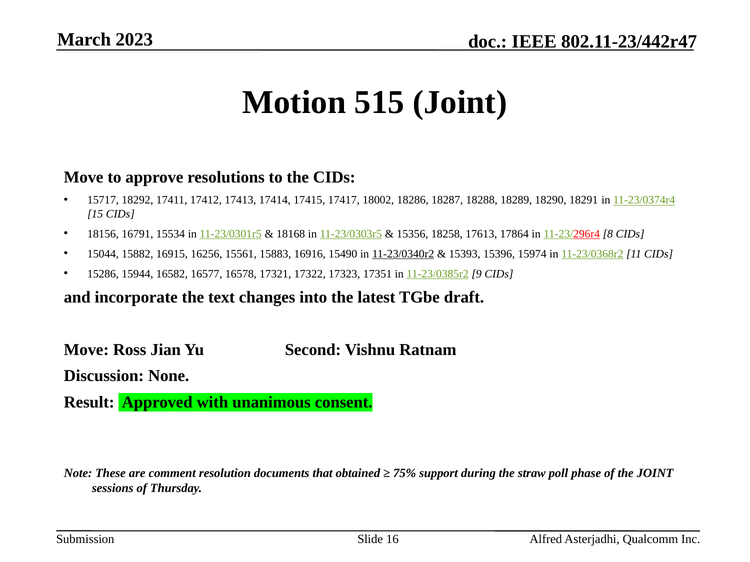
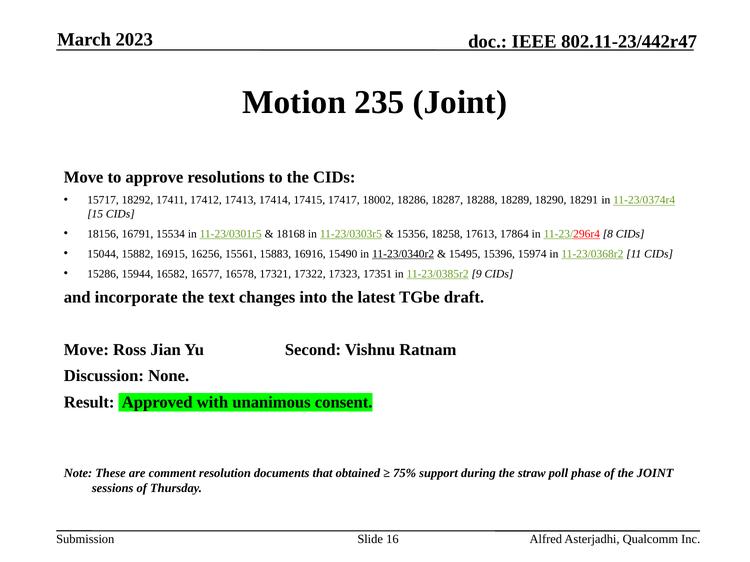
515: 515 -> 235
15393: 15393 -> 15495
